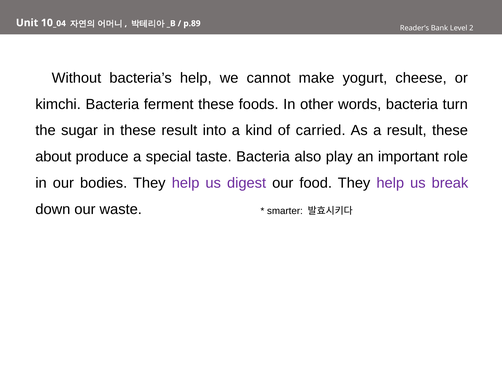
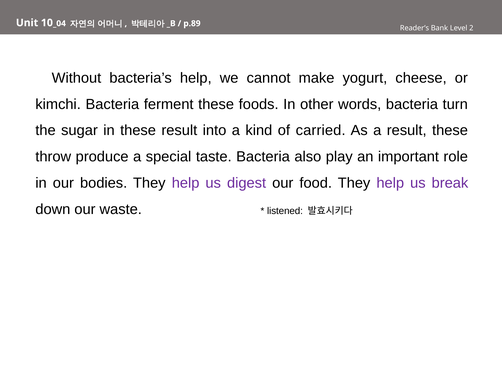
about: about -> throw
smarter: smarter -> listened
